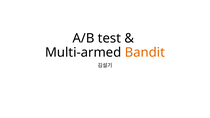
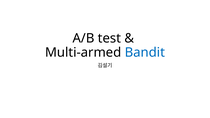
Bandit colour: orange -> blue
